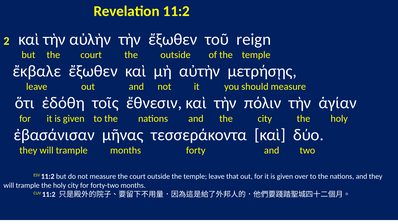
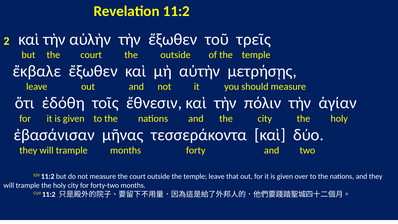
reign: reign -> τρεῖς
